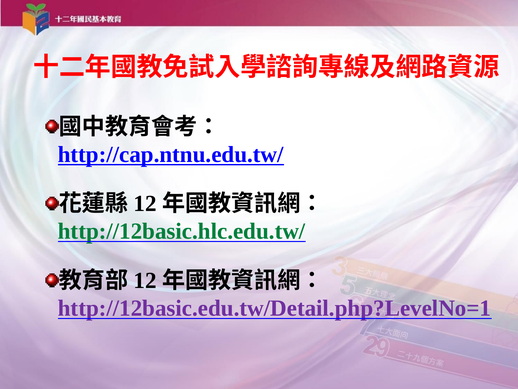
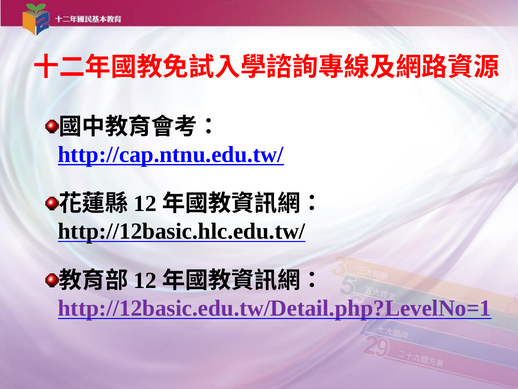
http://12basic.hlc.edu.tw/ colour: green -> black
